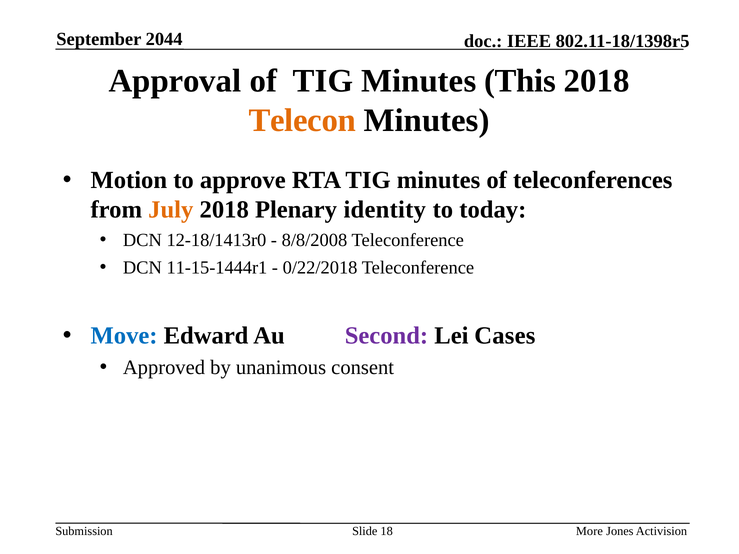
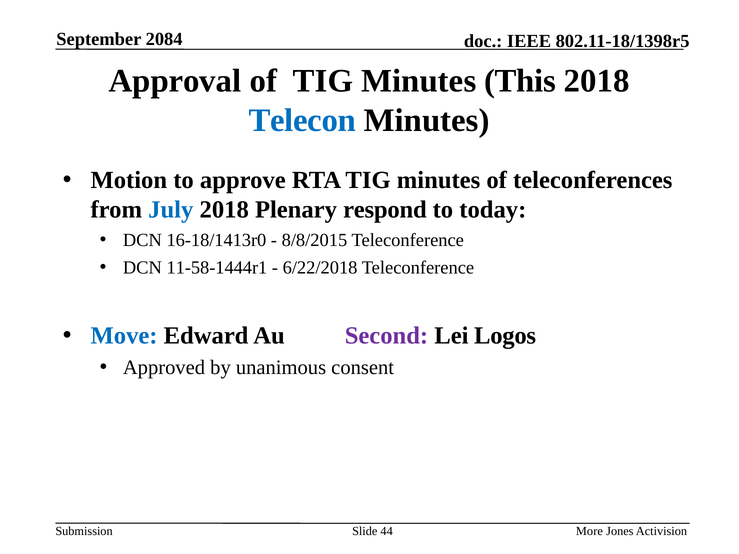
2044: 2044 -> 2084
Telecon colour: orange -> blue
July colour: orange -> blue
identity: identity -> respond
12-18/1413r0: 12-18/1413r0 -> 16-18/1413r0
8/8/2008: 8/8/2008 -> 8/8/2015
11-15-1444r1: 11-15-1444r1 -> 11-58-1444r1
0/22/2018: 0/22/2018 -> 6/22/2018
Cases: Cases -> Logos
18: 18 -> 44
